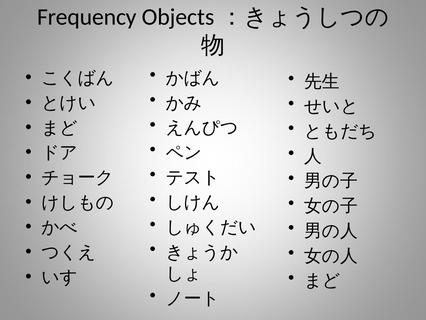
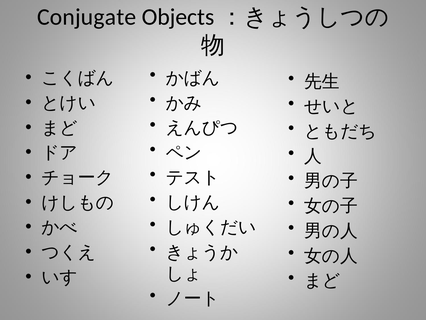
Frequency: Frequency -> Conjugate
